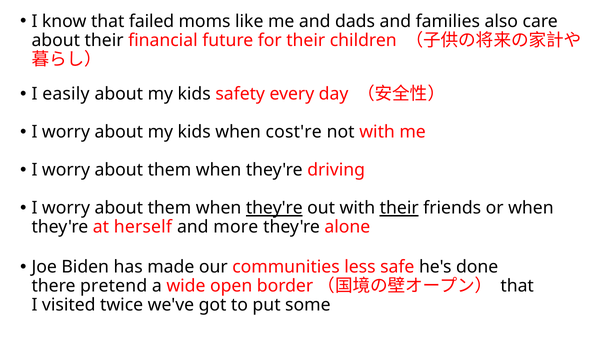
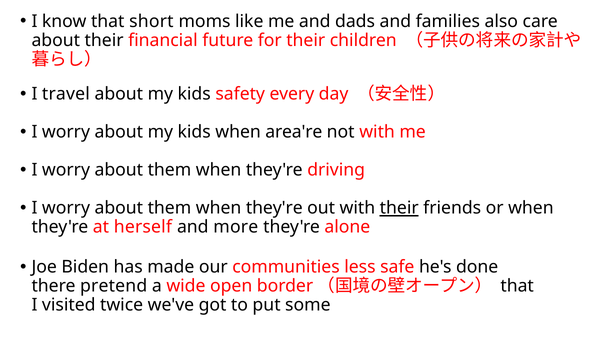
failed: failed -> short
easily: easily -> travel
cost're: cost're -> area're
they're at (274, 208) underline: present -> none
